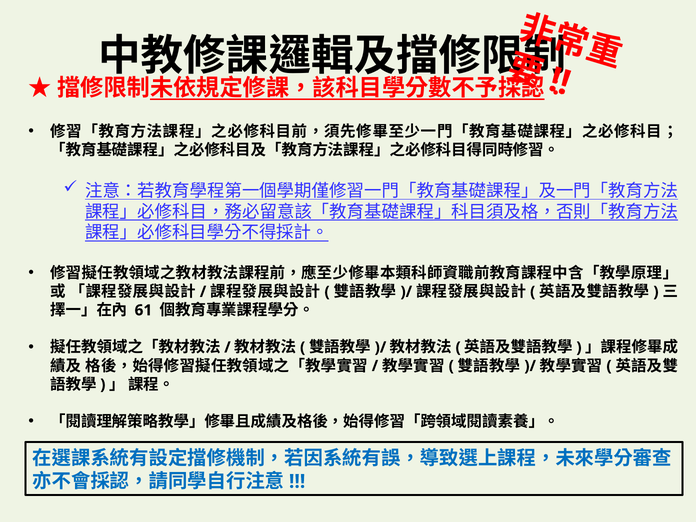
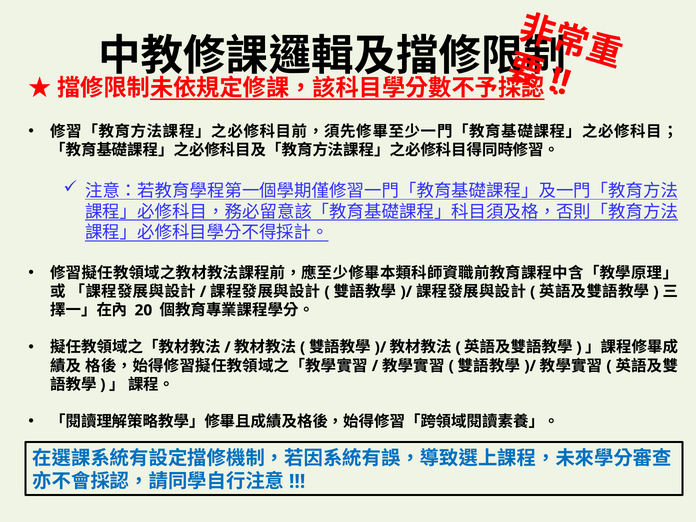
61: 61 -> 20
